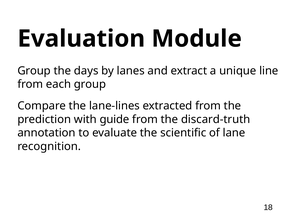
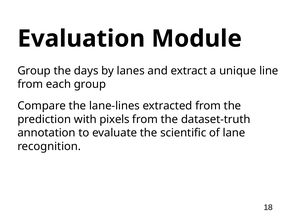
guide: guide -> pixels
discard-truth: discard-truth -> dataset-truth
